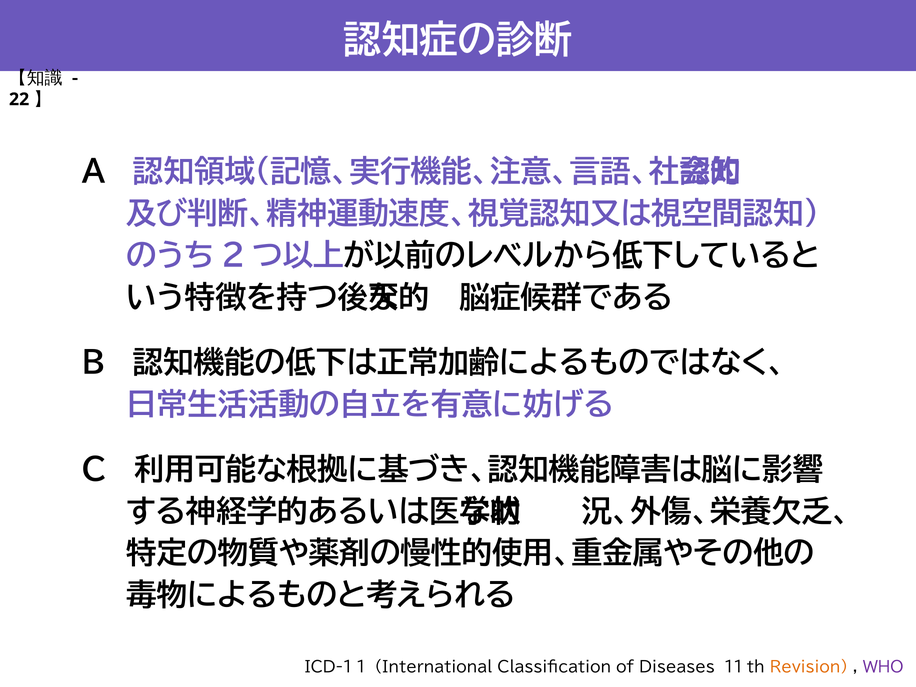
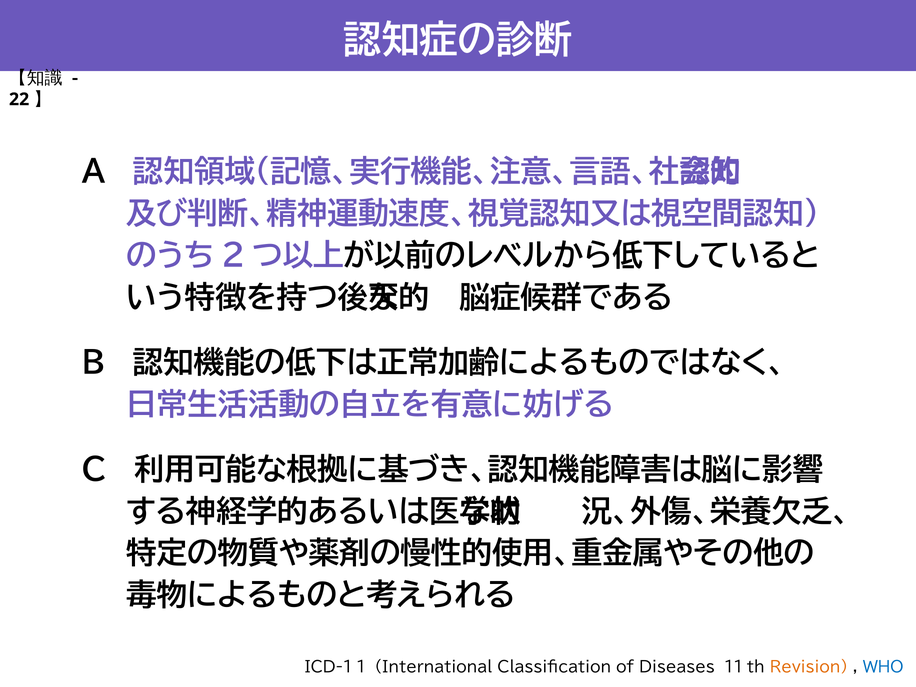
WHO colour: purple -> blue
